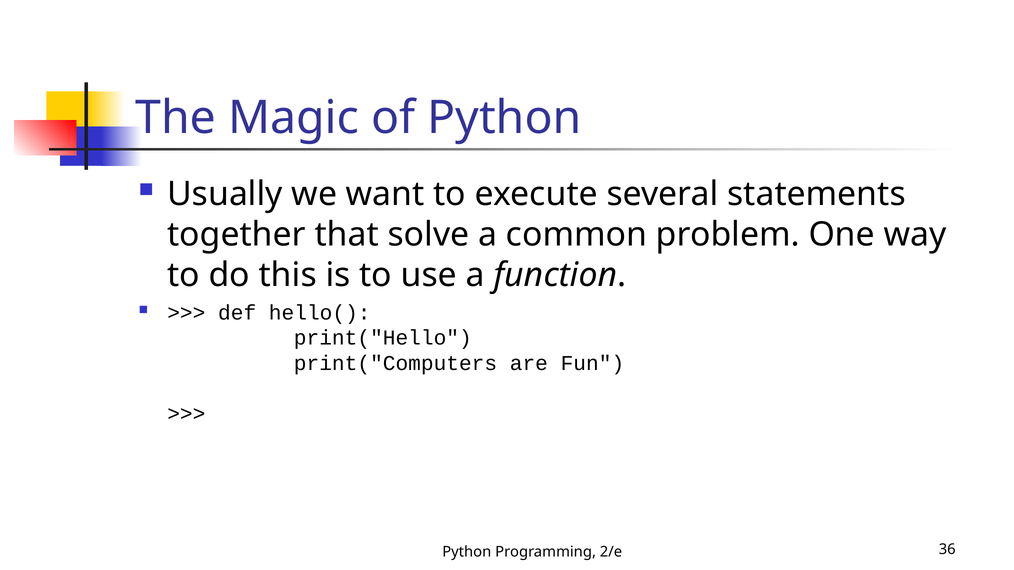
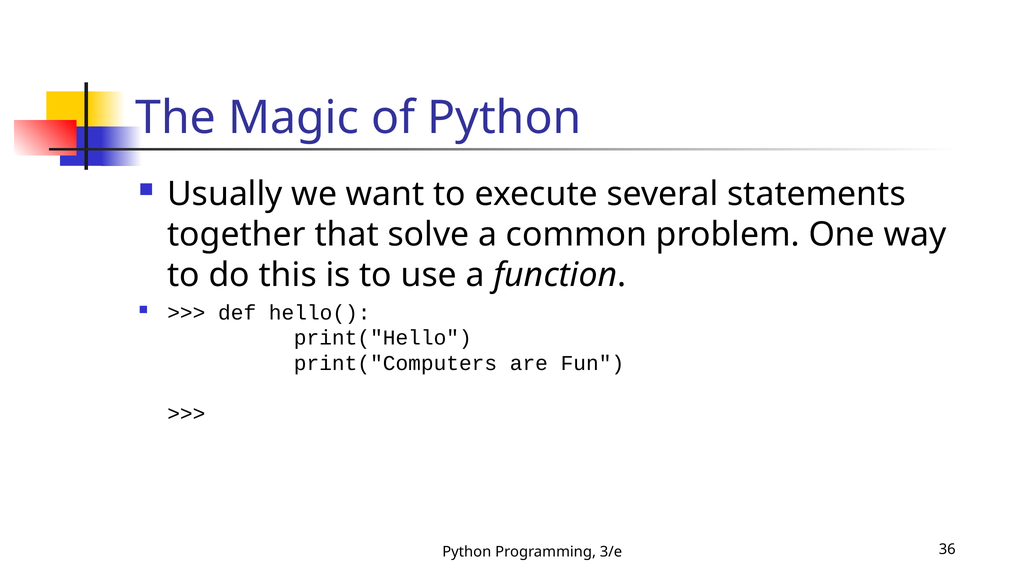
2/e: 2/e -> 3/e
